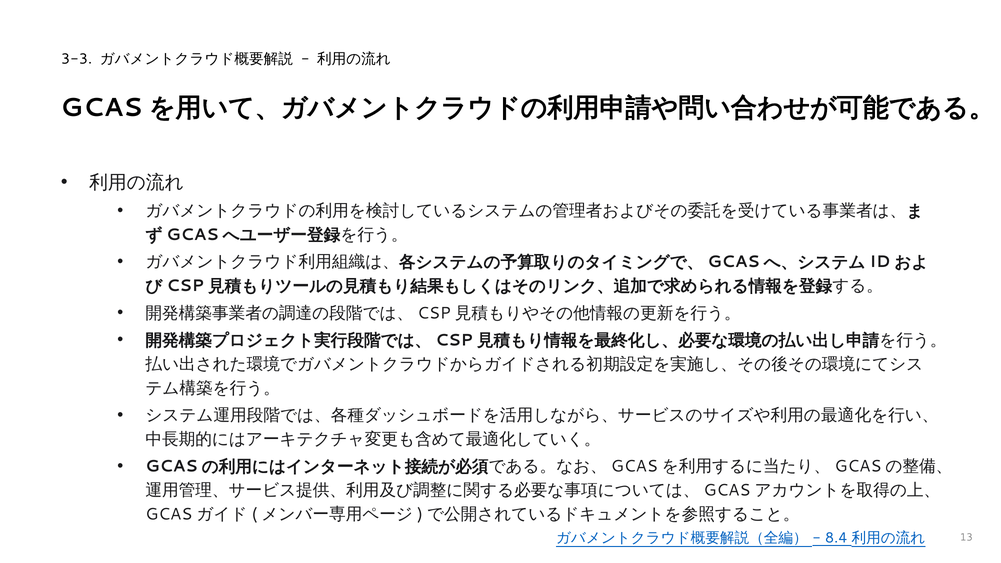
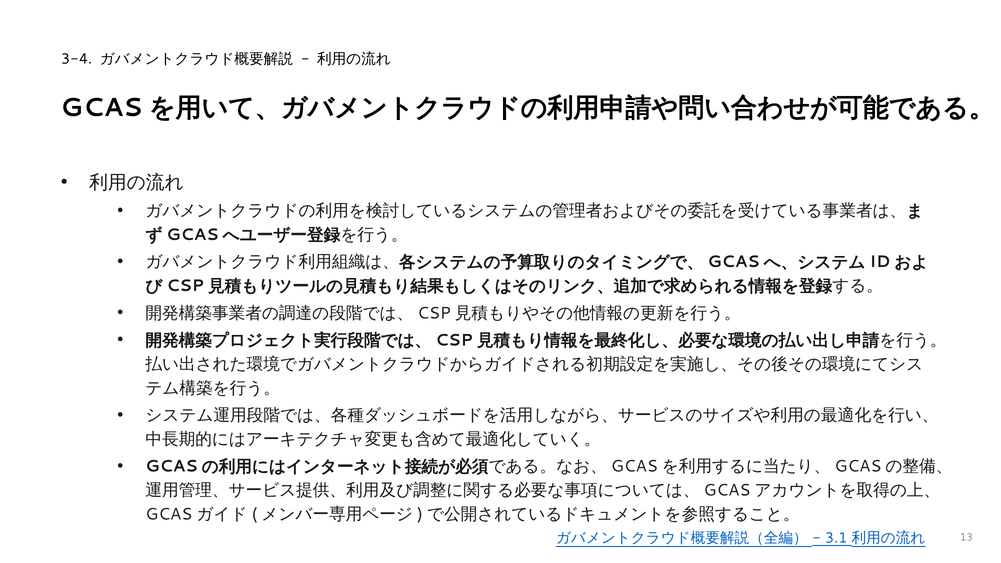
3-3: 3-3 -> 3-4
8.4: 8.4 -> 3.1
